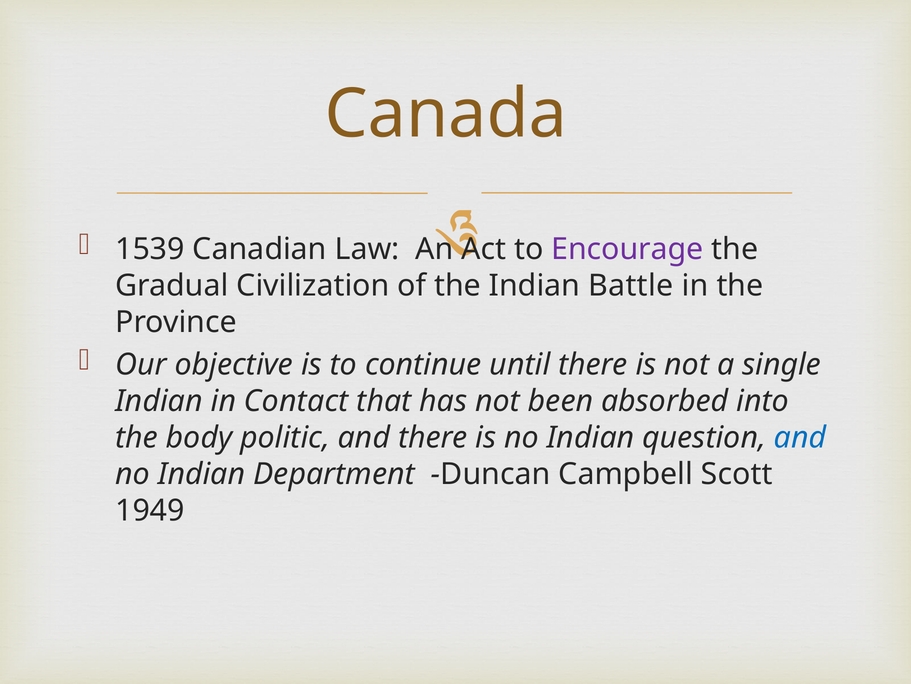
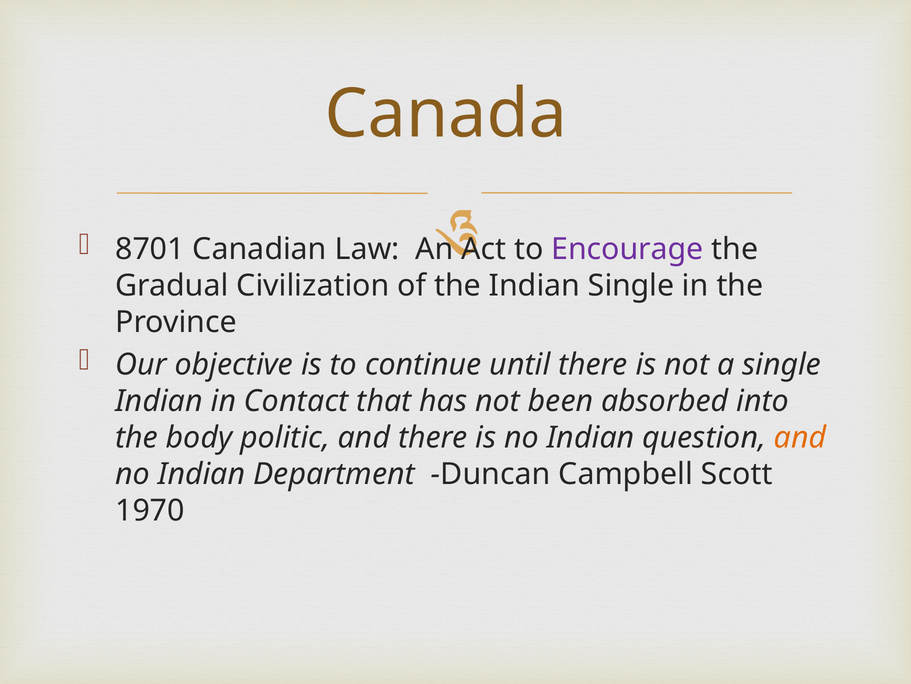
1539: 1539 -> 8701
Indian Battle: Battle -> Single
and at (800, 437) colour: blue -> orange
1949: 1949 -> 1970
